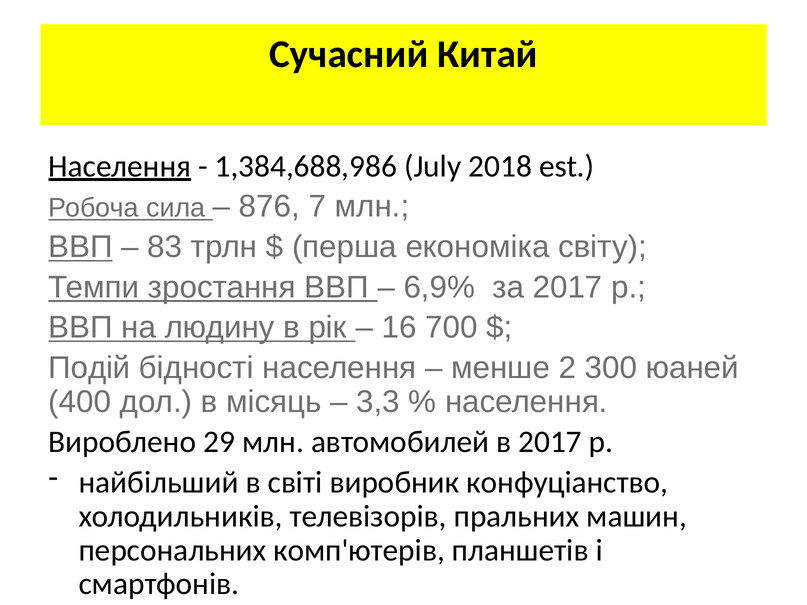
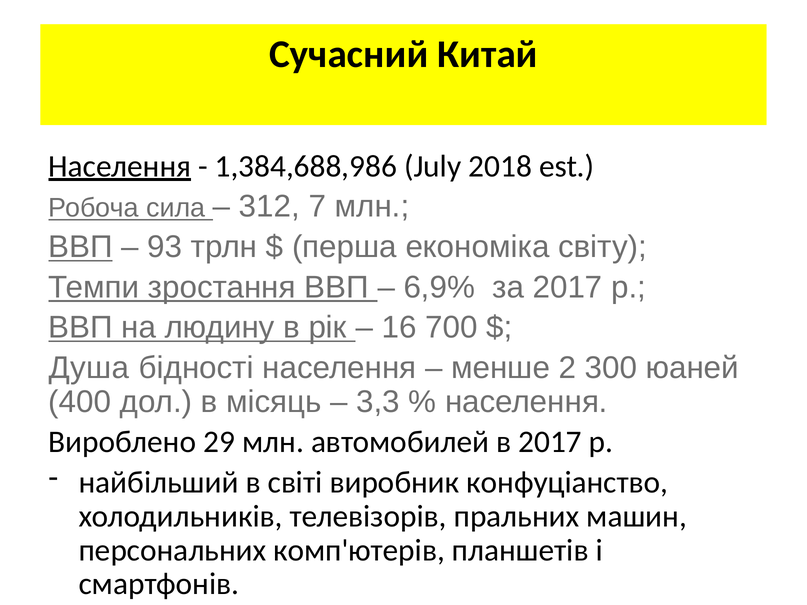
876: 876 -> 312
83: 83 -> 93
Подій: Подій -> Душа
